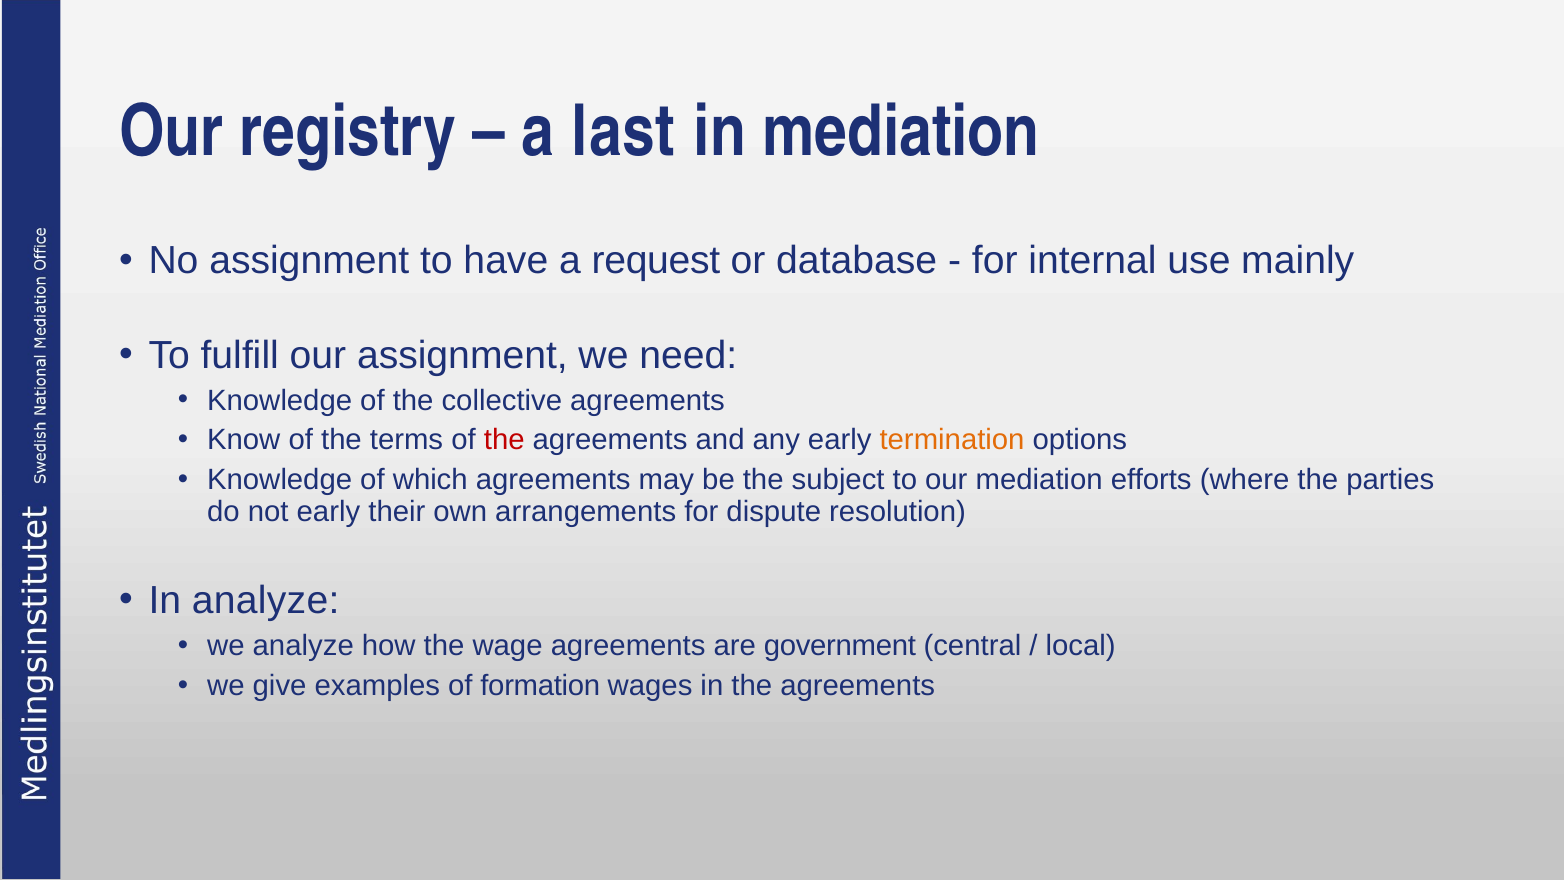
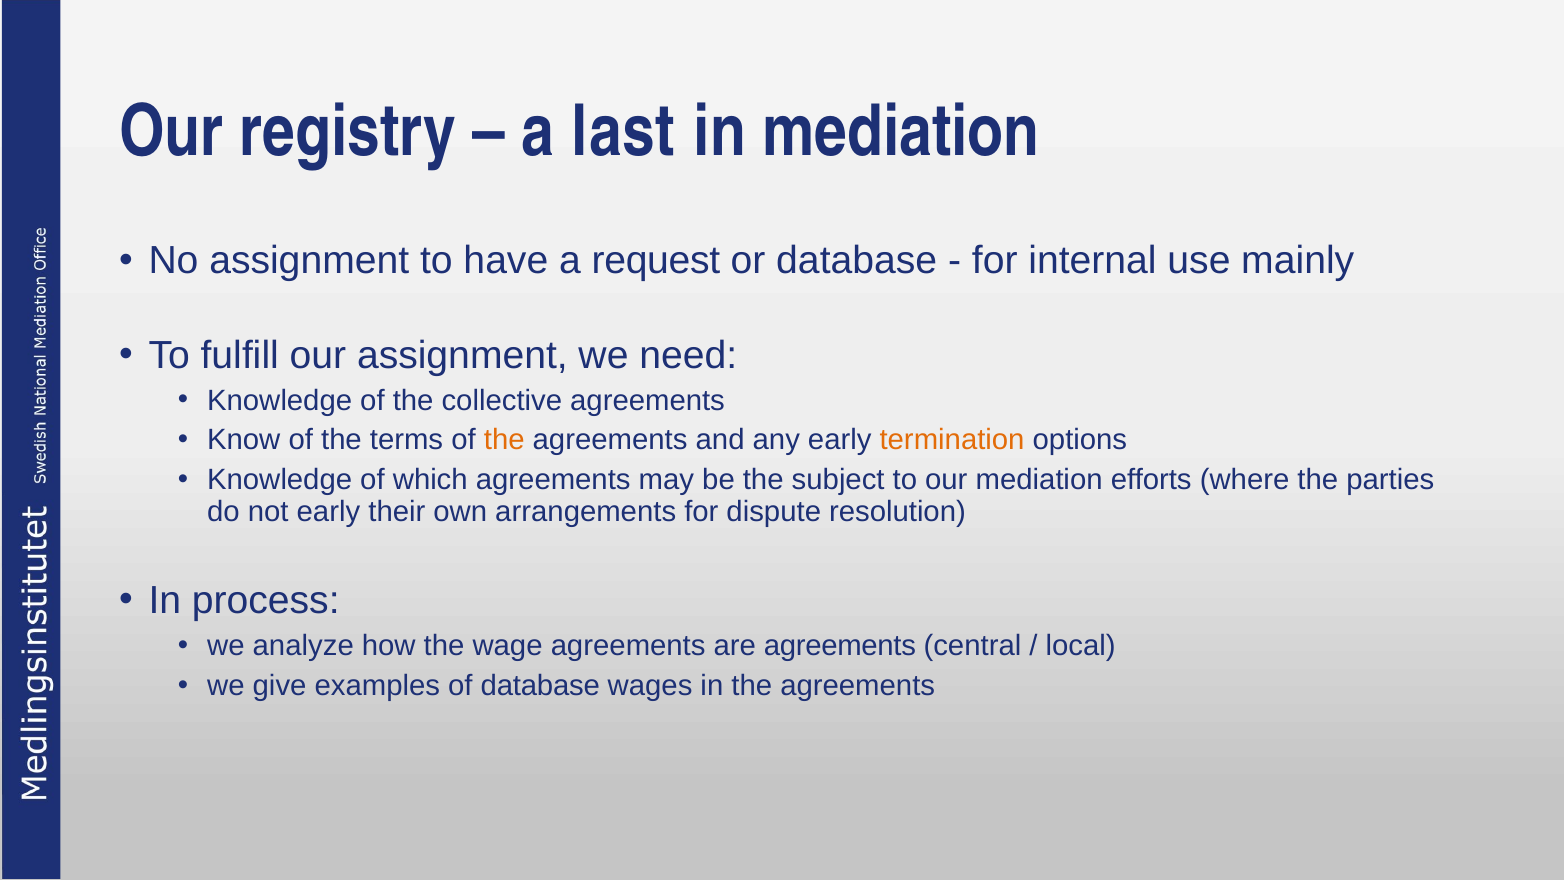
the at (504, 440) colour: red -> orange
In analyze: analyze -> process
are government: government -> agreements
of formation: formation -> database
